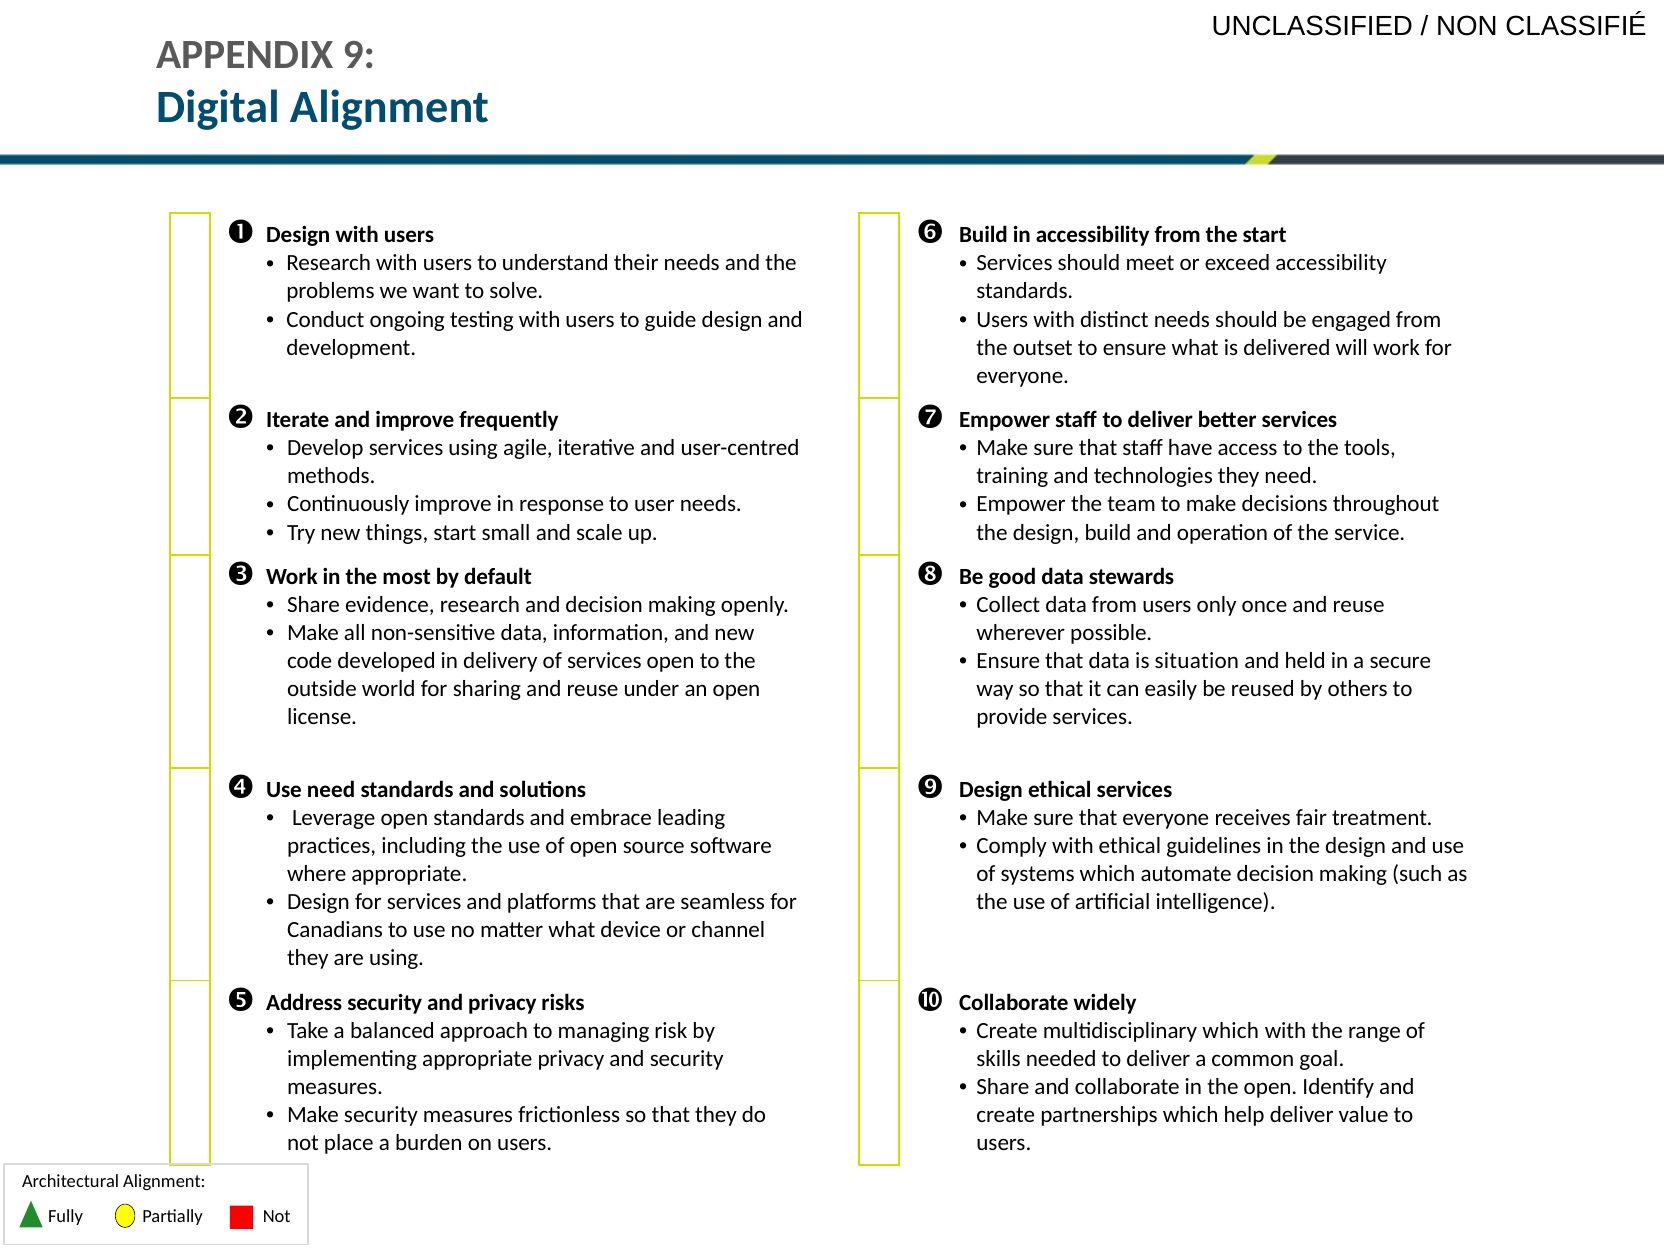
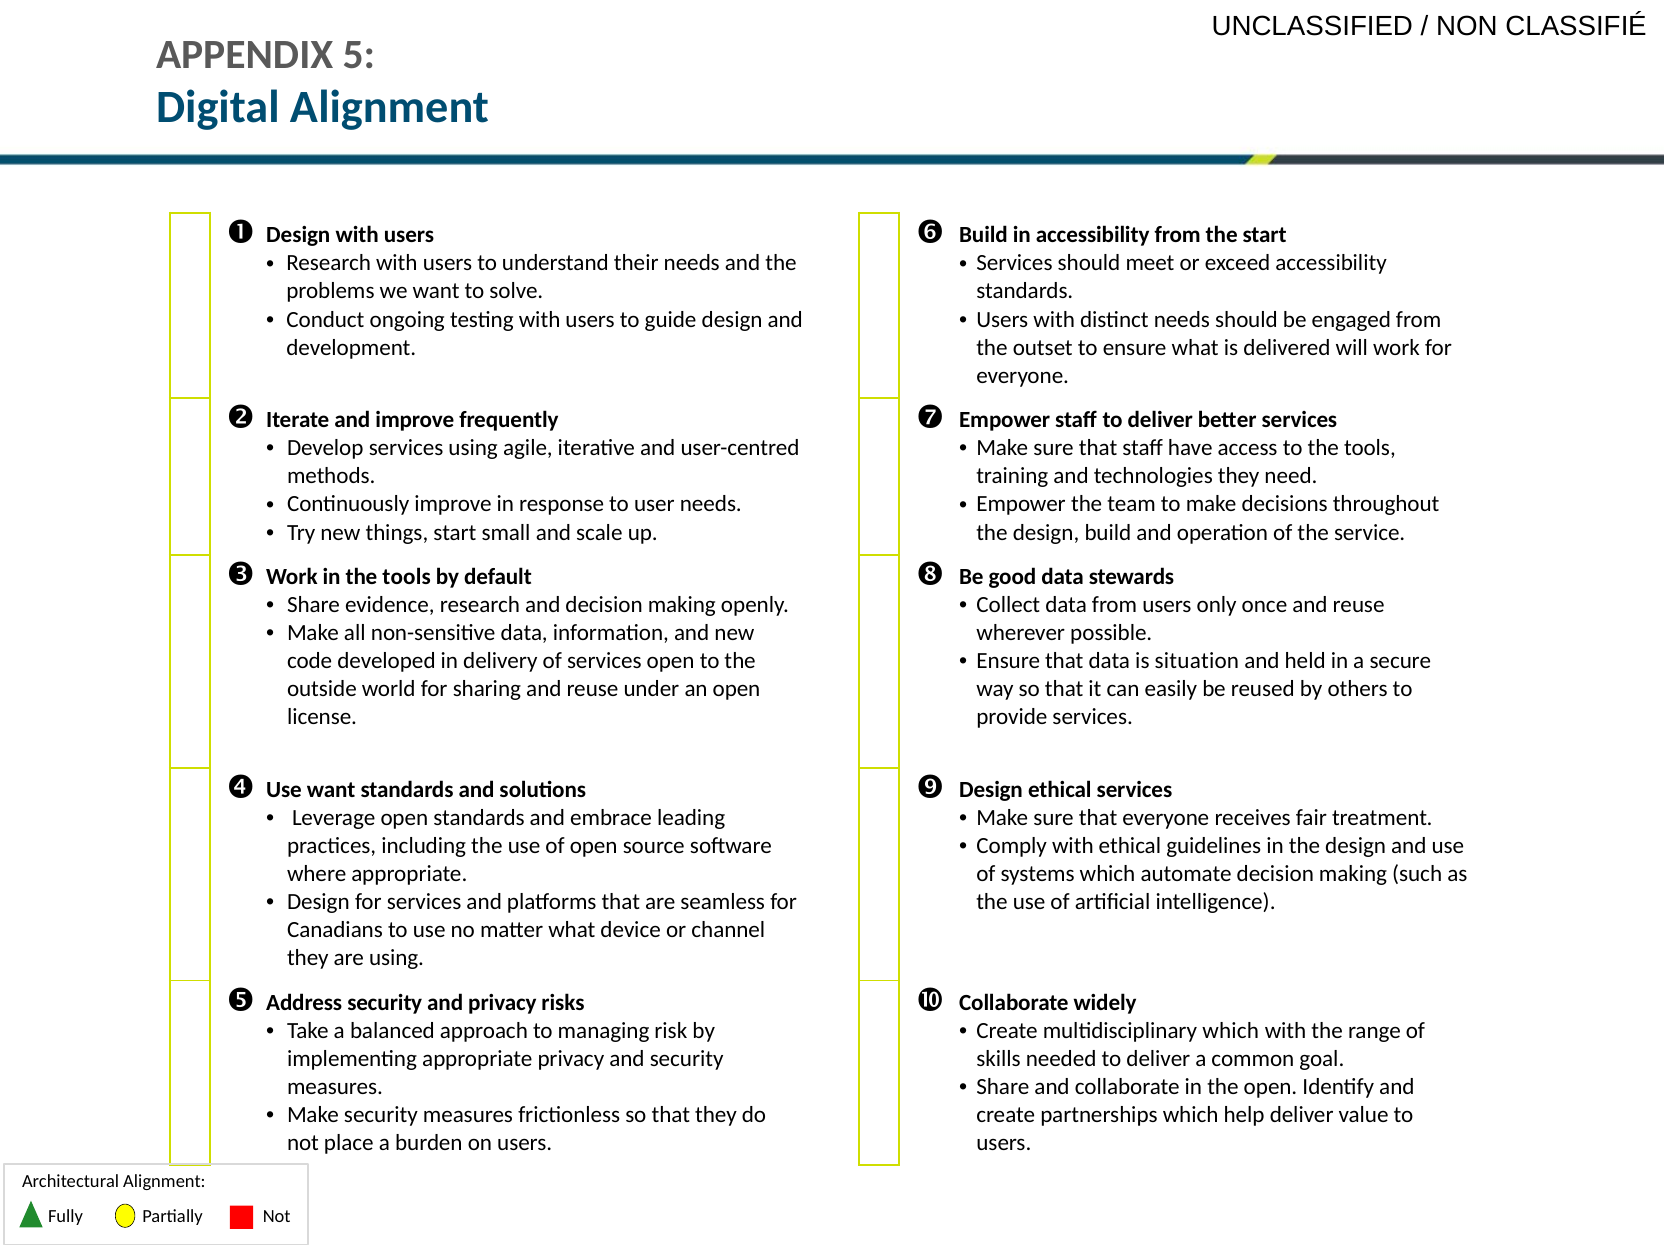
9: 9 -> 5
in the most: most -> tools
Use need: need -> want
